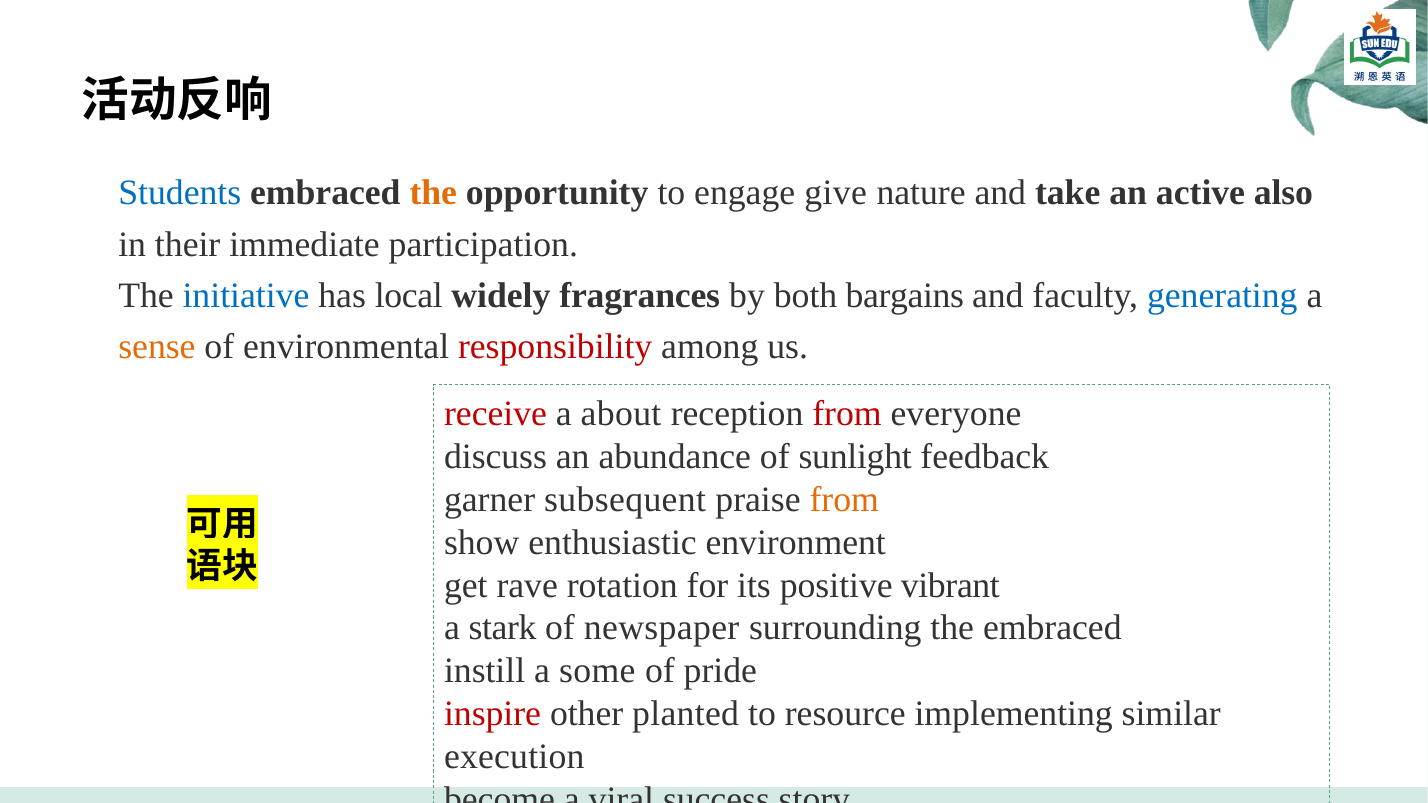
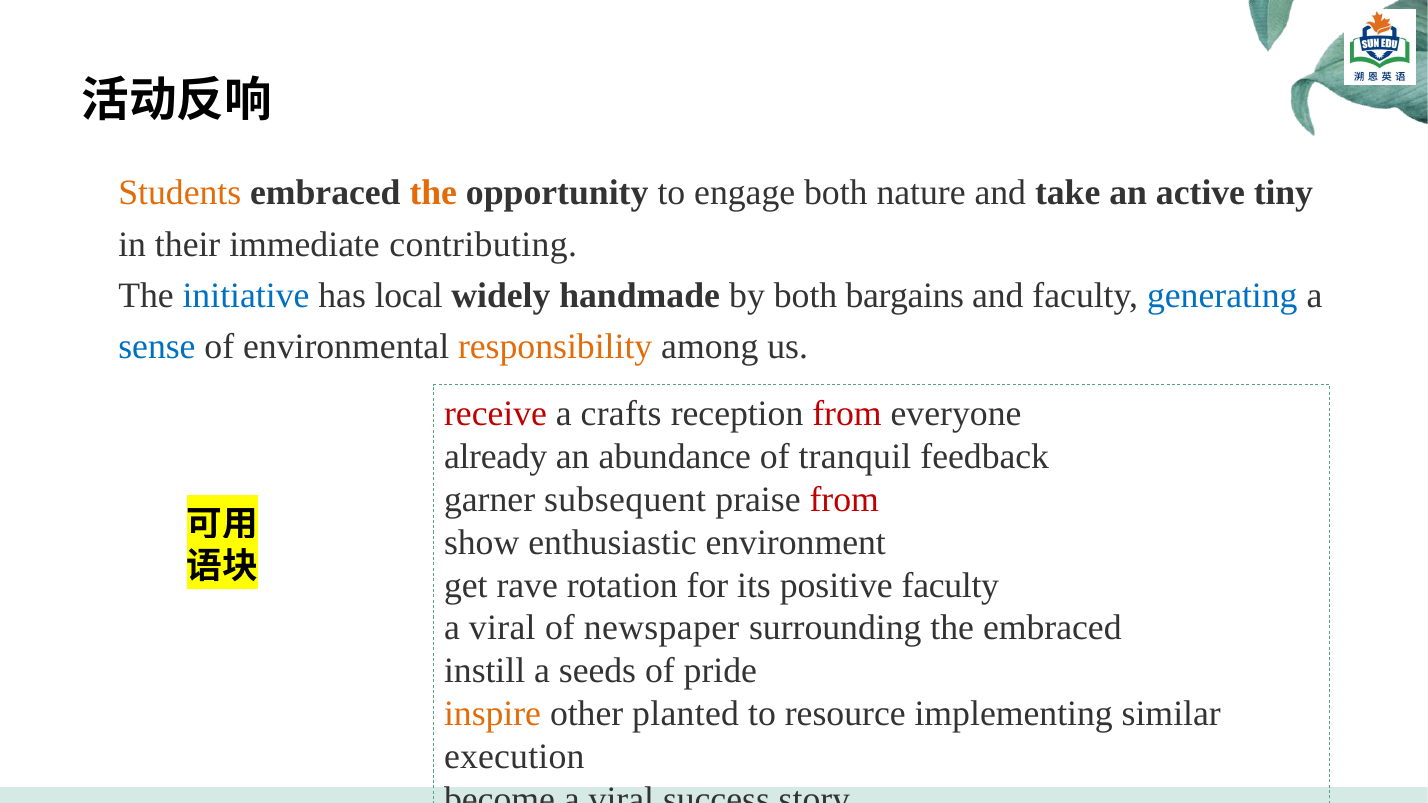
Students colour: blue -> orange
engage give: give -> both
also: also -> tiny
participation: participation -> contributing
fragrances: fragrances -> handmade
sense colour: orange -> blue
responsibility colour: red -> orange
about: about -> crafts
discuss: discuss -> already
sunlight: sunlight -> tranquil
from at (844, 500) colour: orange -> red
positive vibrant: vibrant -> faculty
stark at (503, 628): stark -> viral
some: some -> seeds
inspire colour: red -> orange
